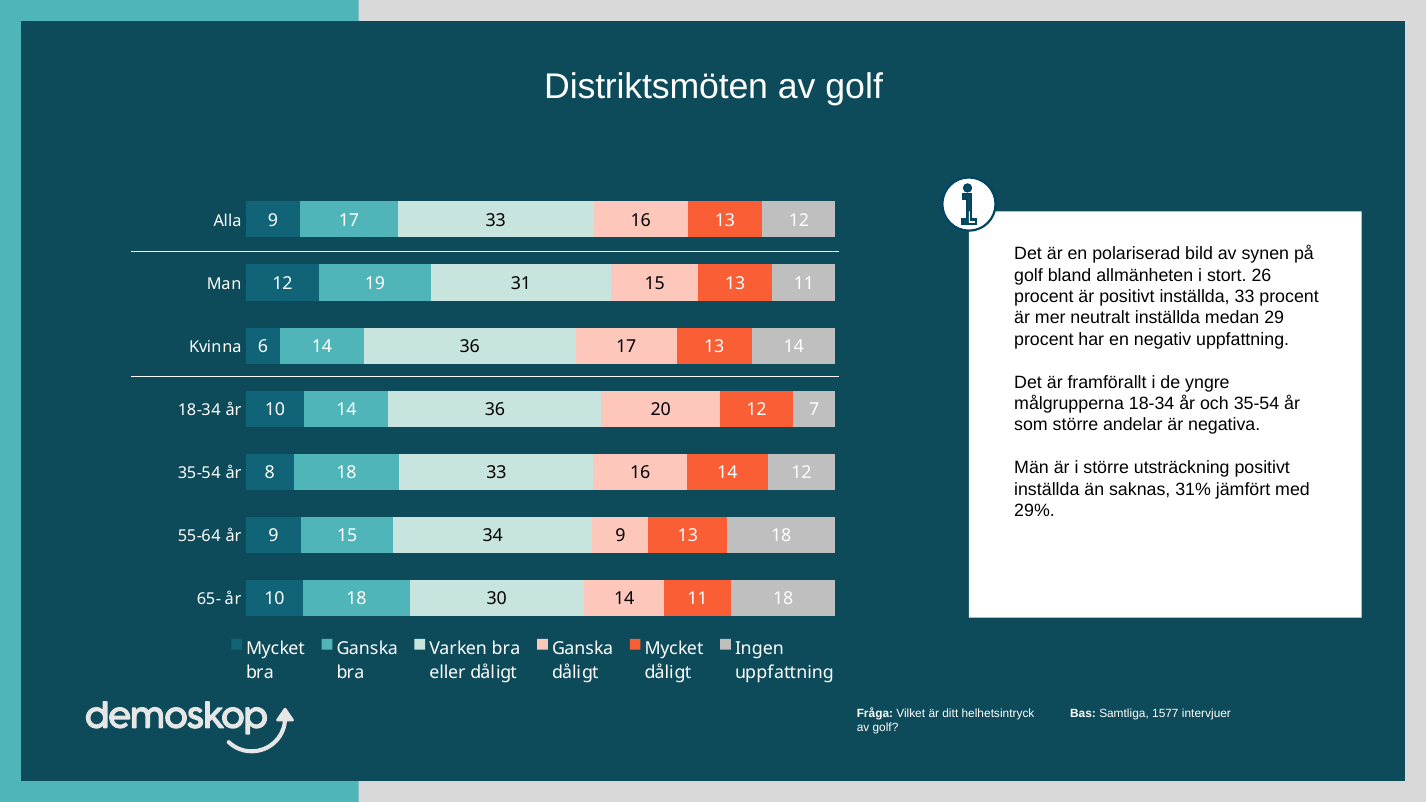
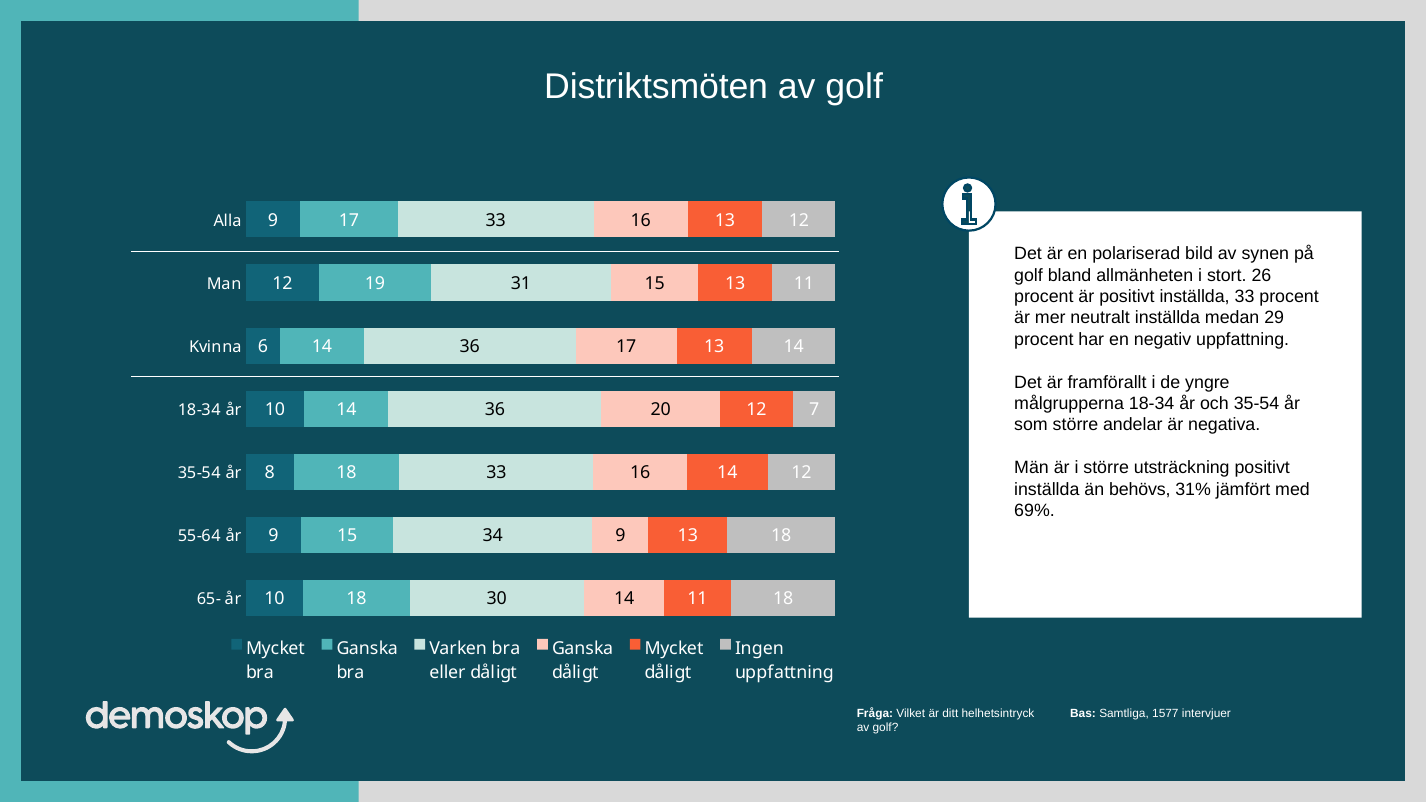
saknas: saknas -> behövs
29%: 29% -> 69%
